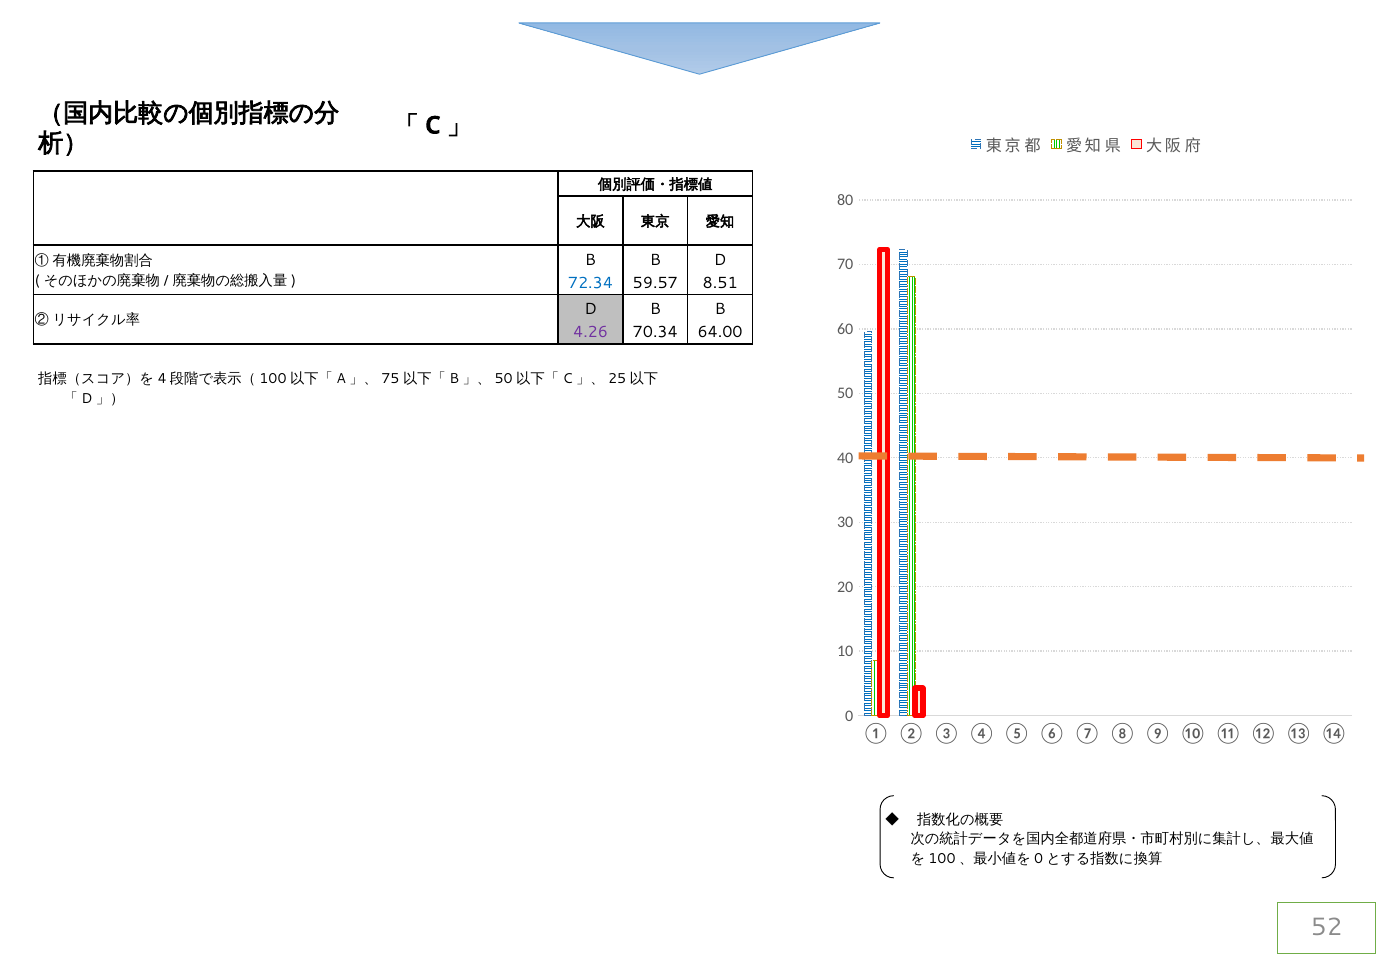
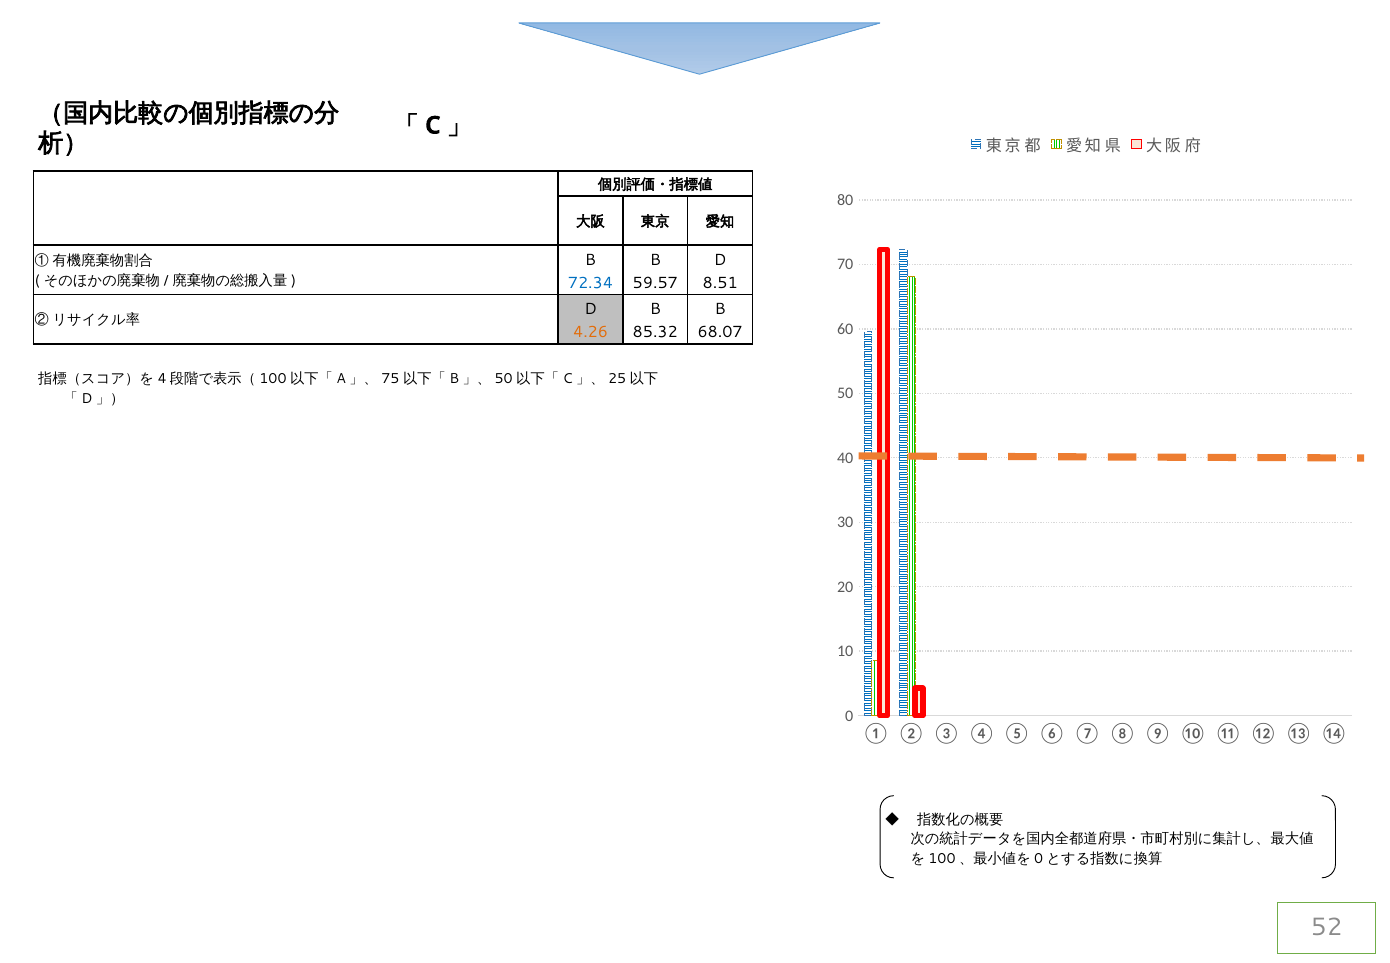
4.26 colour: purple -> orange
70.34: 70.34 -> 85.32
64.00: 64.00 -> 68.07
